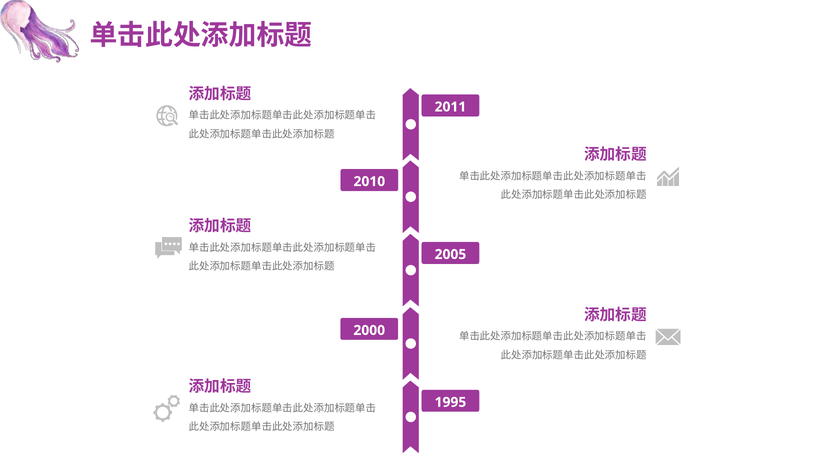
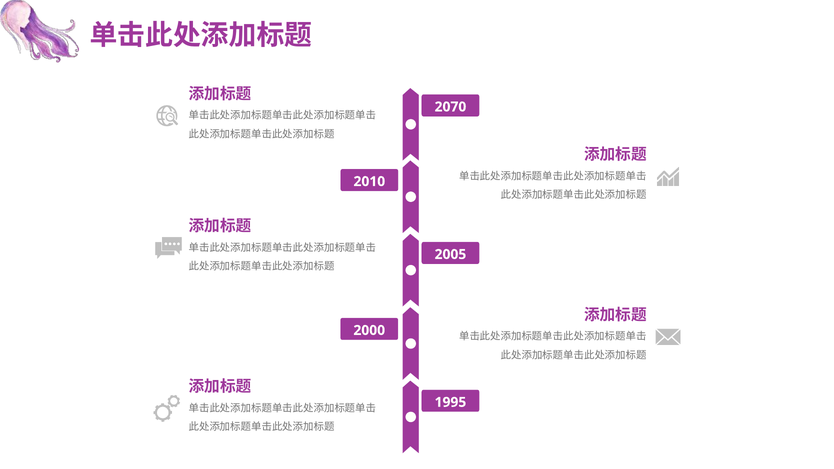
2011: 2011 -> 2070
